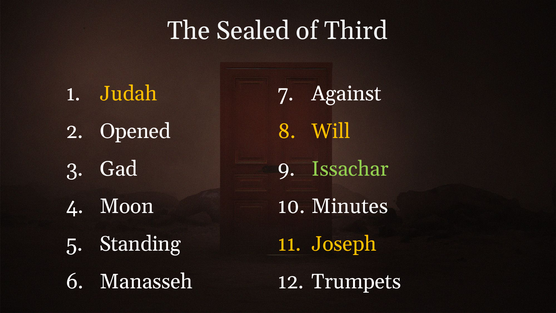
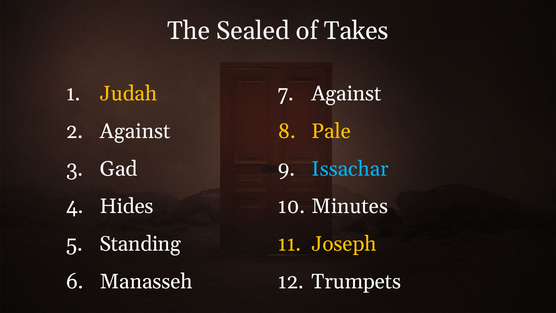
Third: Third -> Takes
Opened at (135, 131): Opened -> Against
Will: Will -> Pale
Issachar colour: light green -> light blue
Moon: Moon -> Hides
